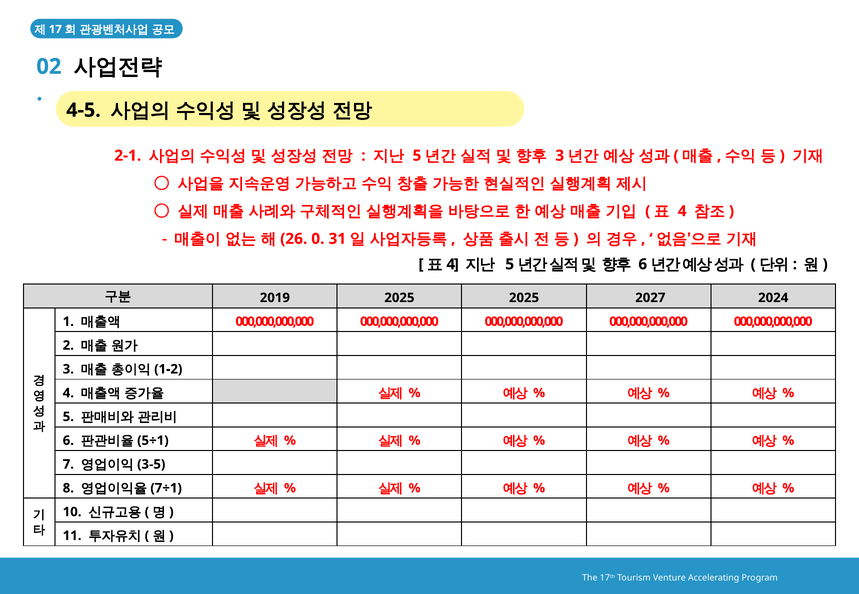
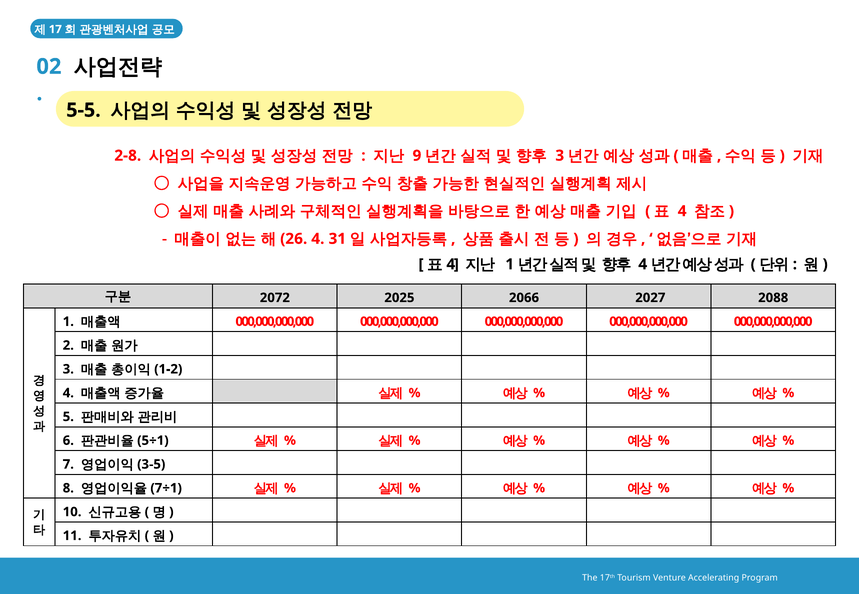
4-5: 4-5 -> 5-5
2-1: 2-1 -> 2-8
5 at (417, 156): 5 -> 9
0 at (318, 239): 0 -> 4
5 at (510, 265): 5 -> 1
6 at (643, 265): 6 -> 4
2019: 2019 -> 2072
2025 2025: 2025 -> 2066
2024: 2024 -> 2088
